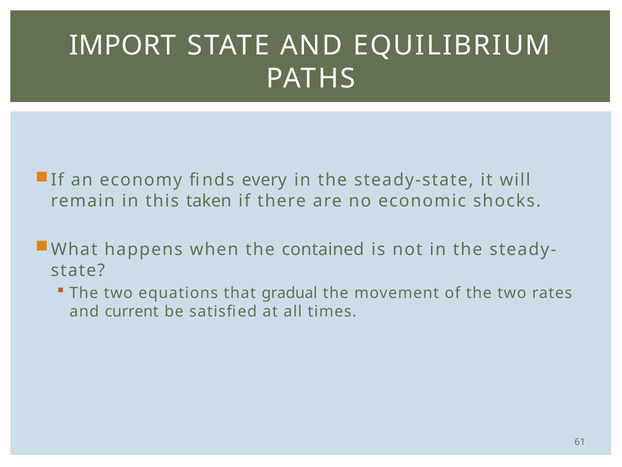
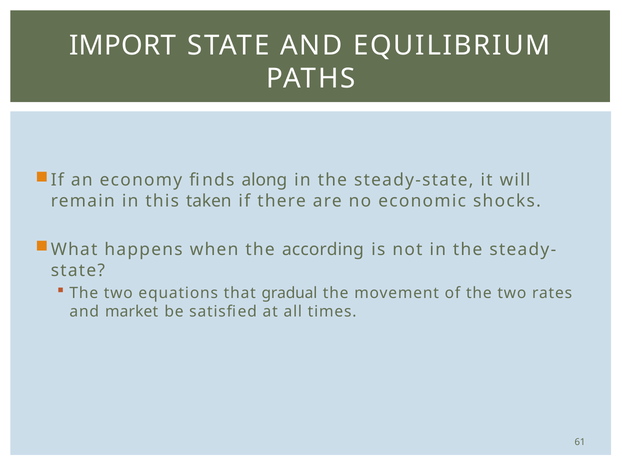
every: every -> along
contained: contained -> according
current: current -> market
